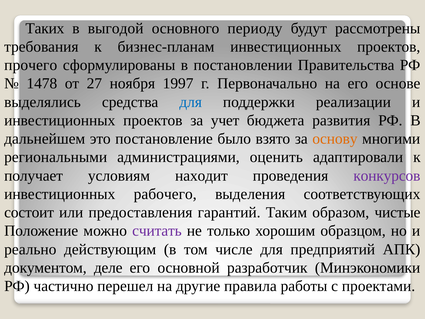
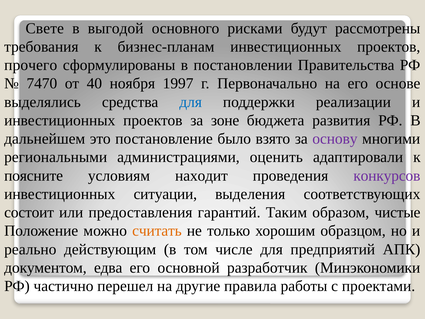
Таких: Таких -> Свете
периоду: периоду -> рисками
1478: 1478 -> 7470
27: 27 -> 40
учет: учет -> зоне
основу colour: orange -> purple
получает: получает -> поясните
рабочего: рабочего -> ситуации
считать colour: purple -> orange
деле: деле -> едва
